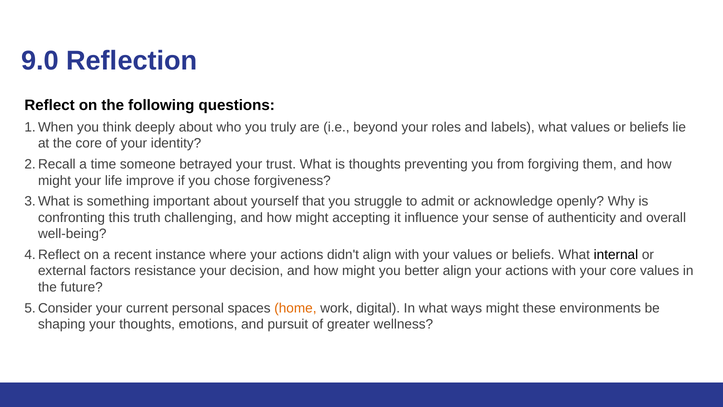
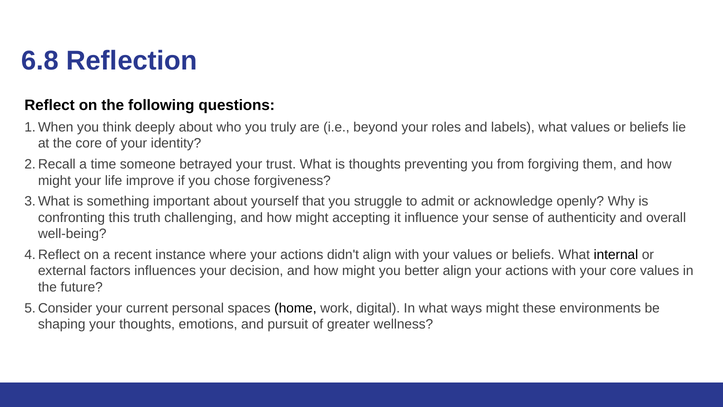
9.0: 9.0 -> 6.8
resistance: resistance -> influences
home colour: orange -> black
